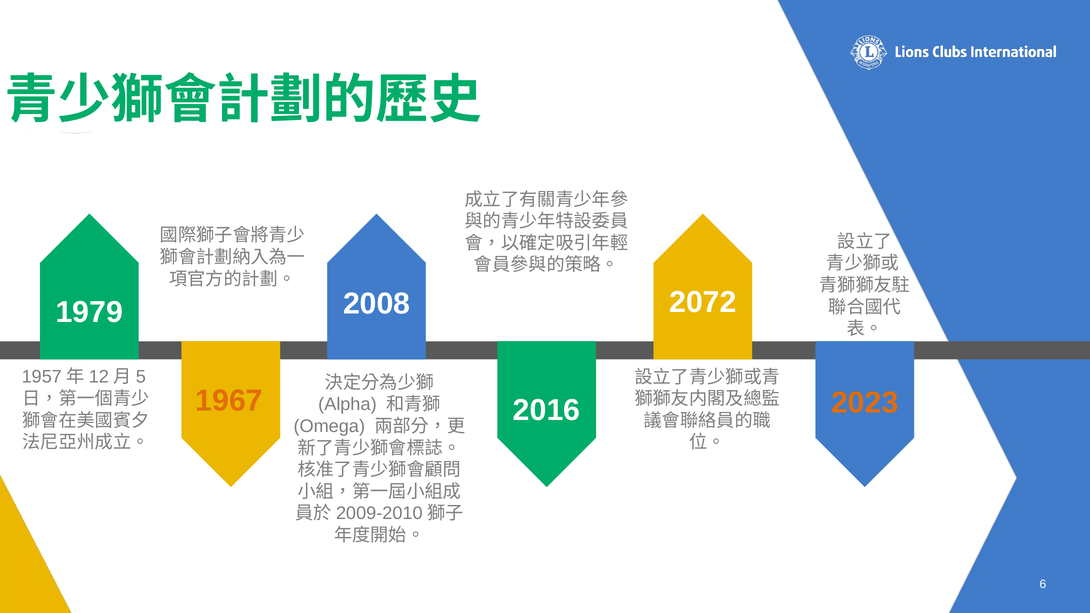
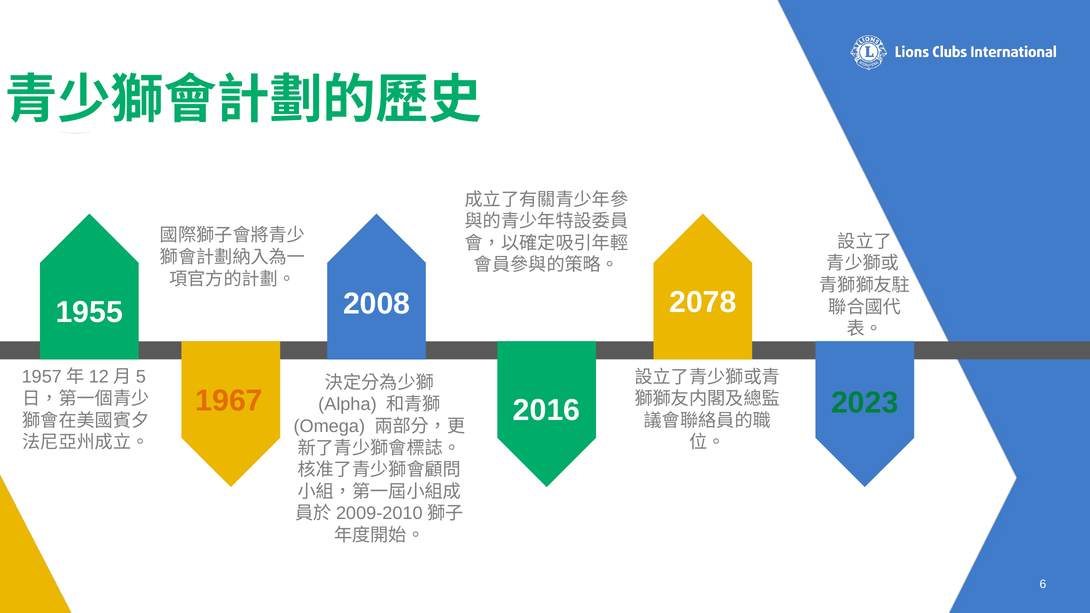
2072: 2072 -> 2078
1979: 1979 -> 1955
2023 colour: orange -> green
